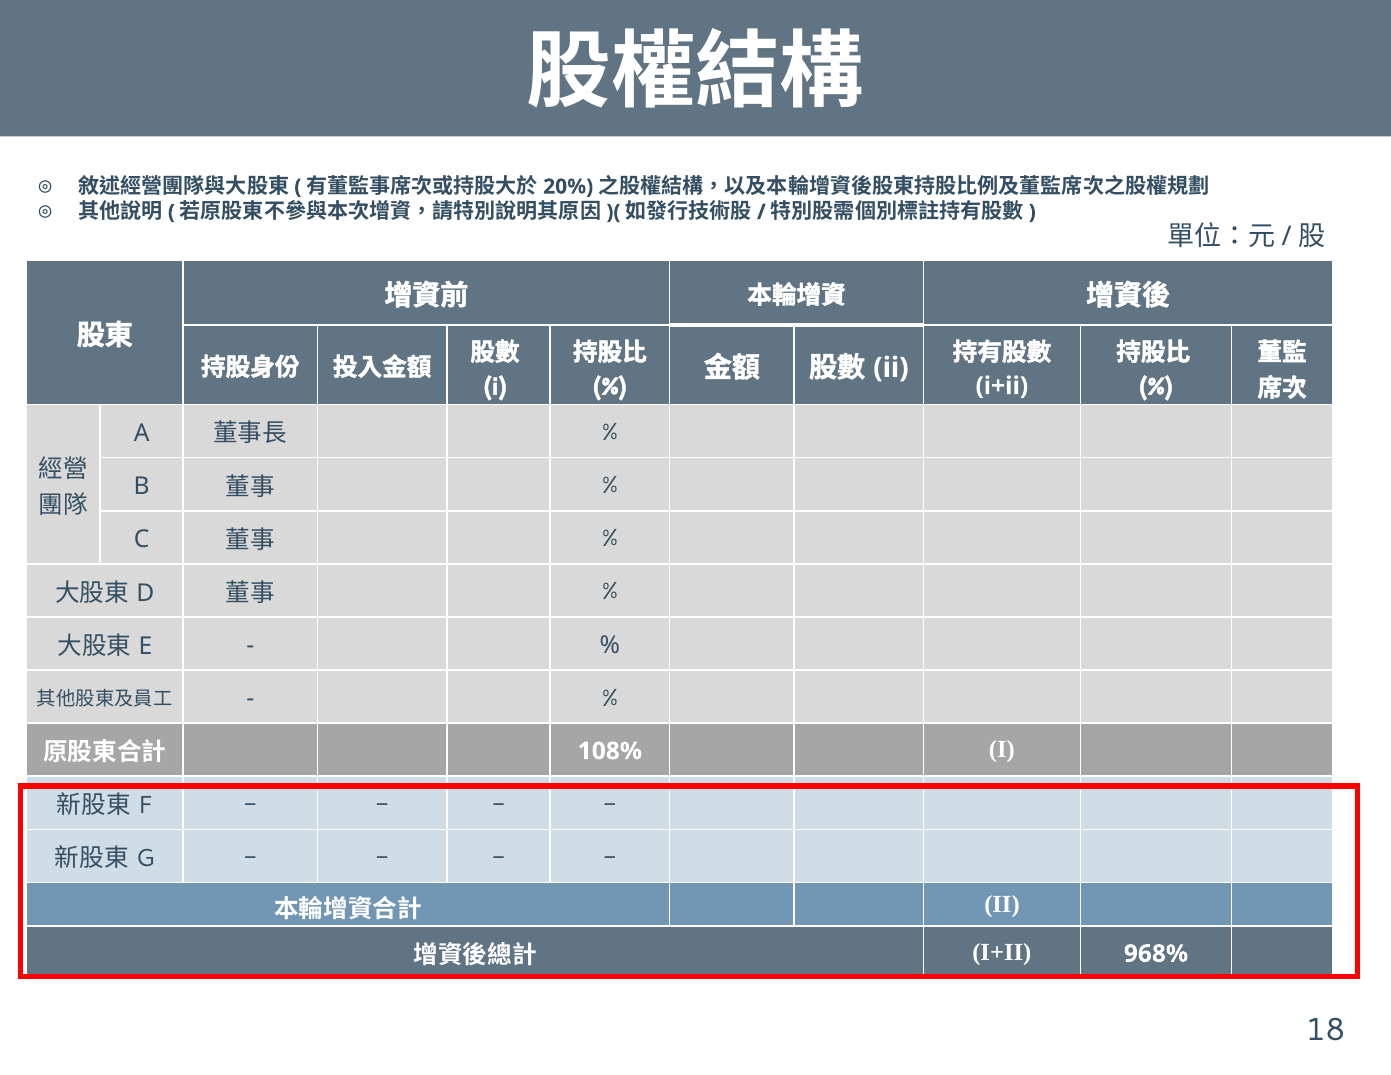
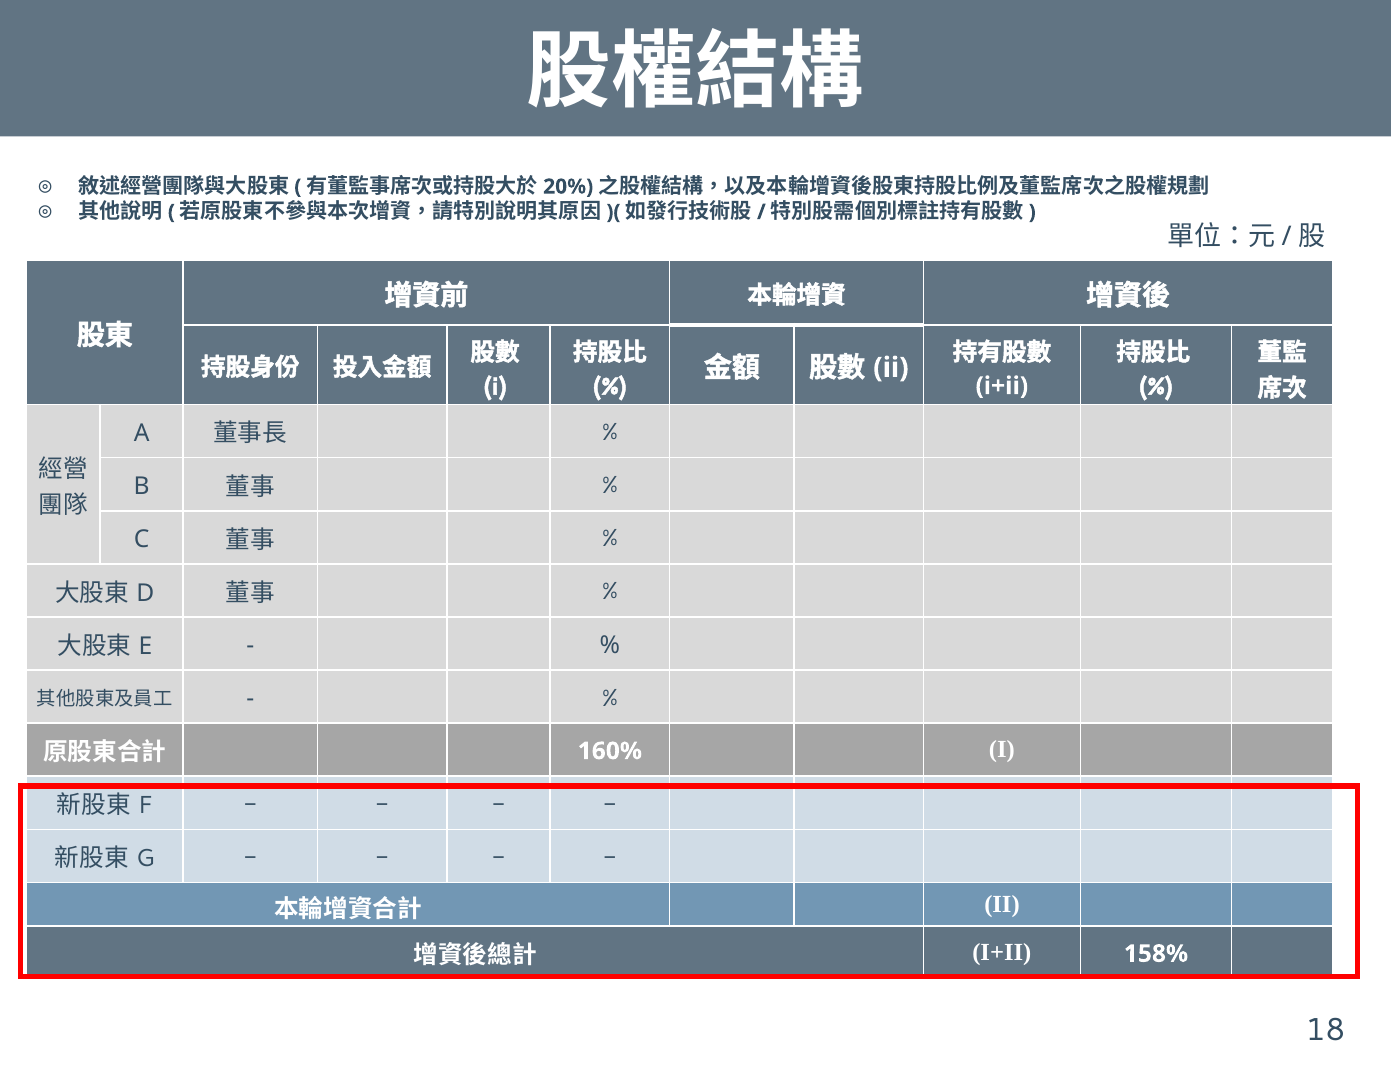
108%: 108% -> 160%
968%: 968% -> 158%
